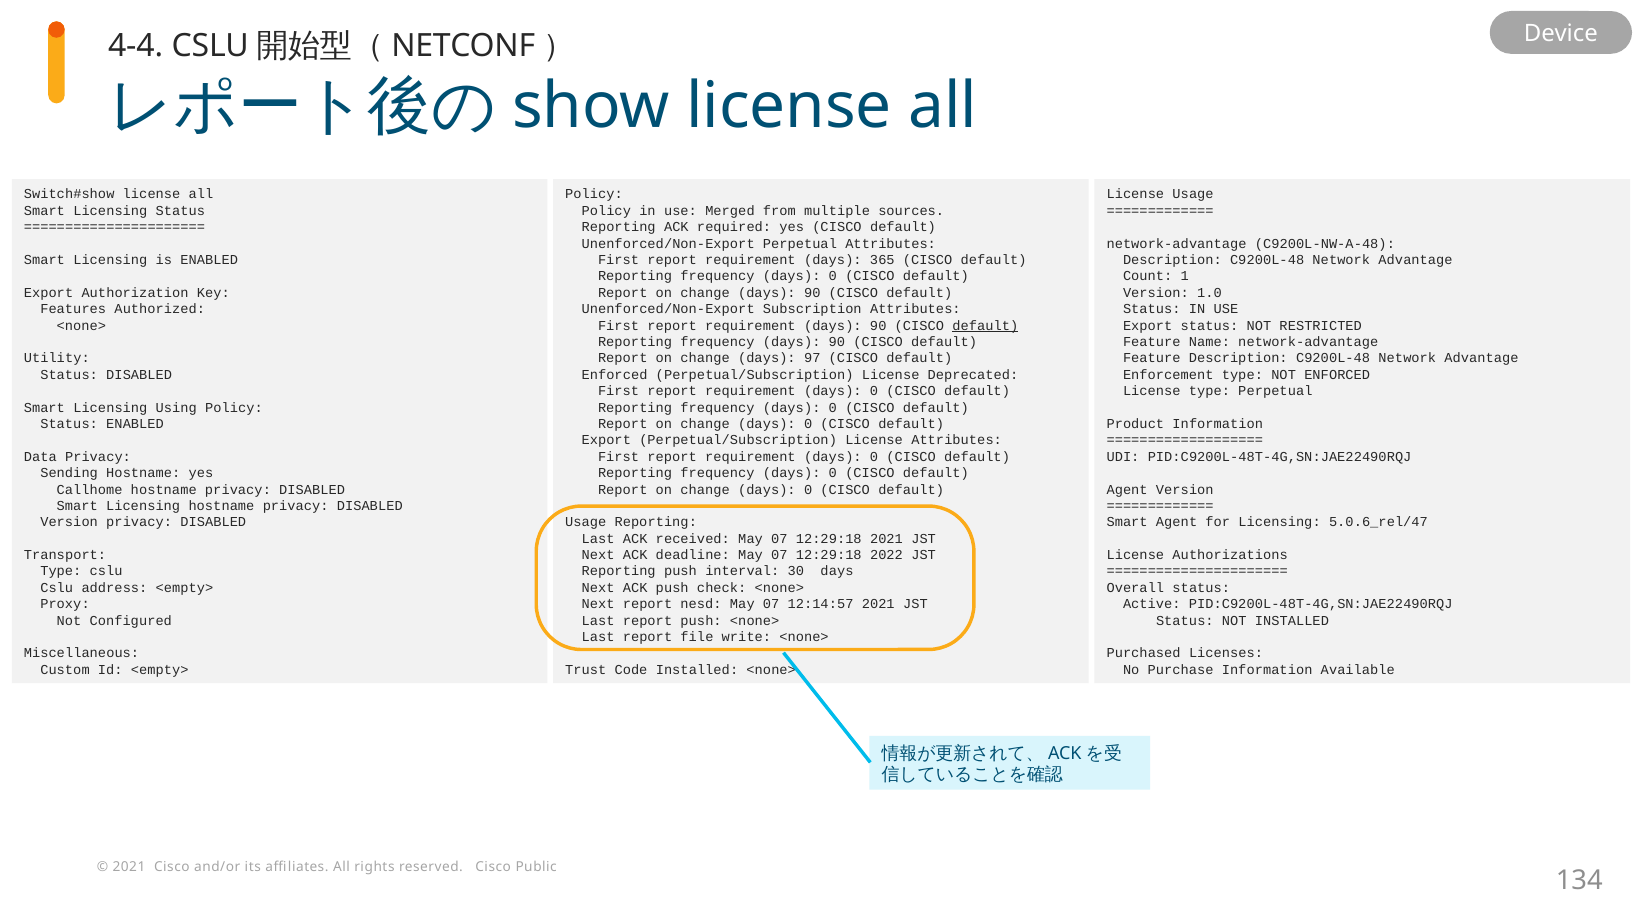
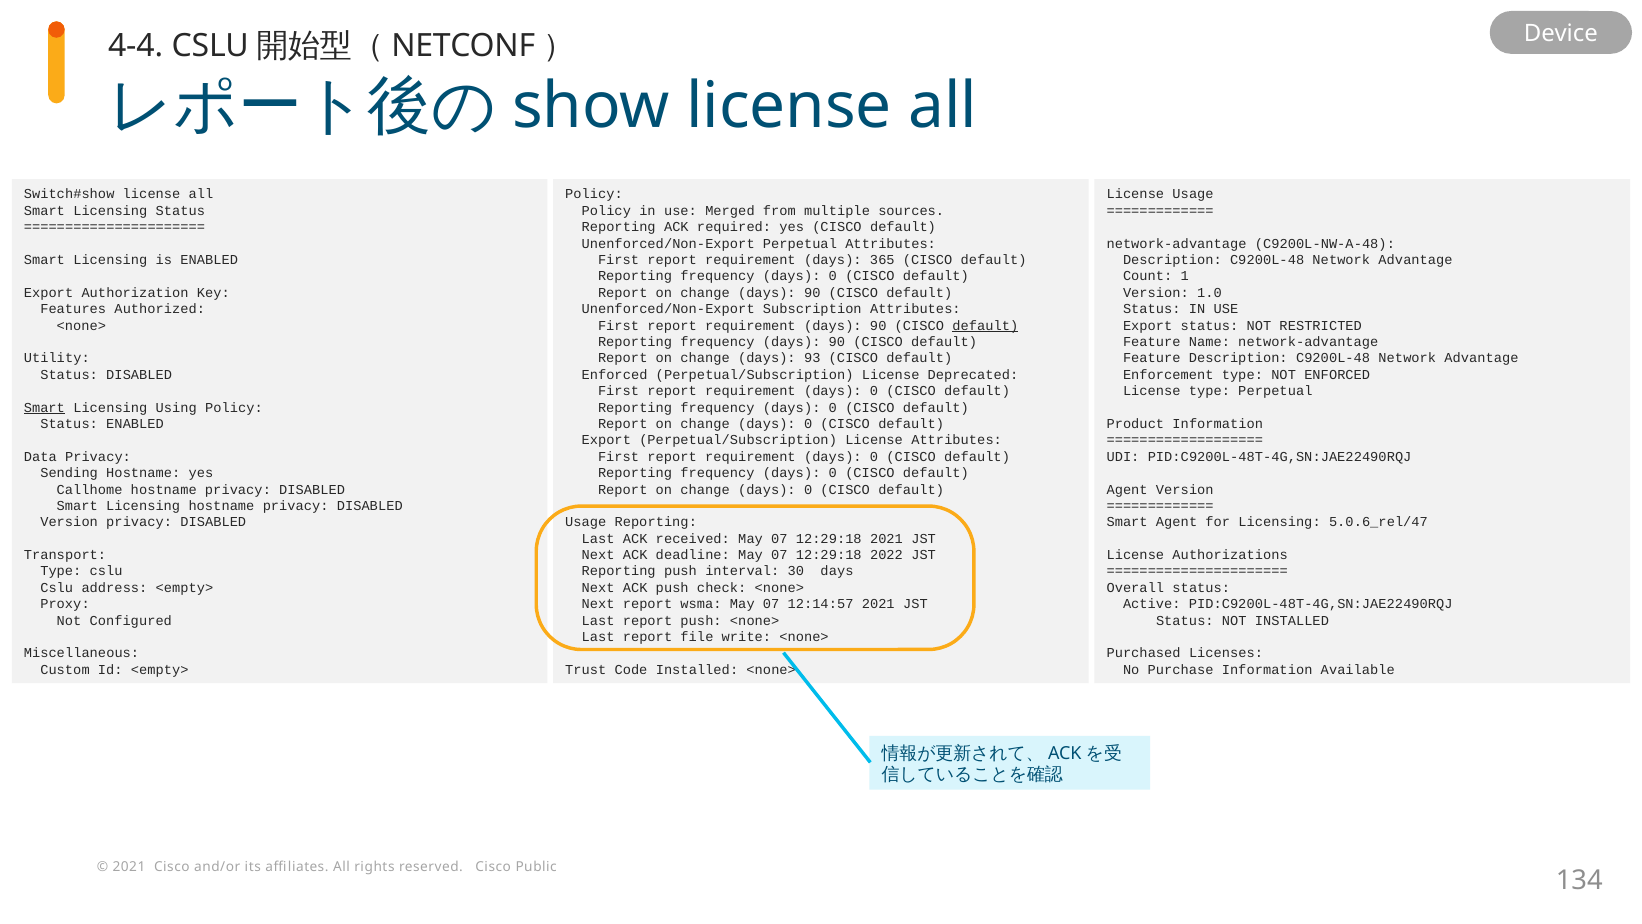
97: 97 -> 93
Smart at (44, 407) underline: none -> present
nesd: nesd -> wsma
